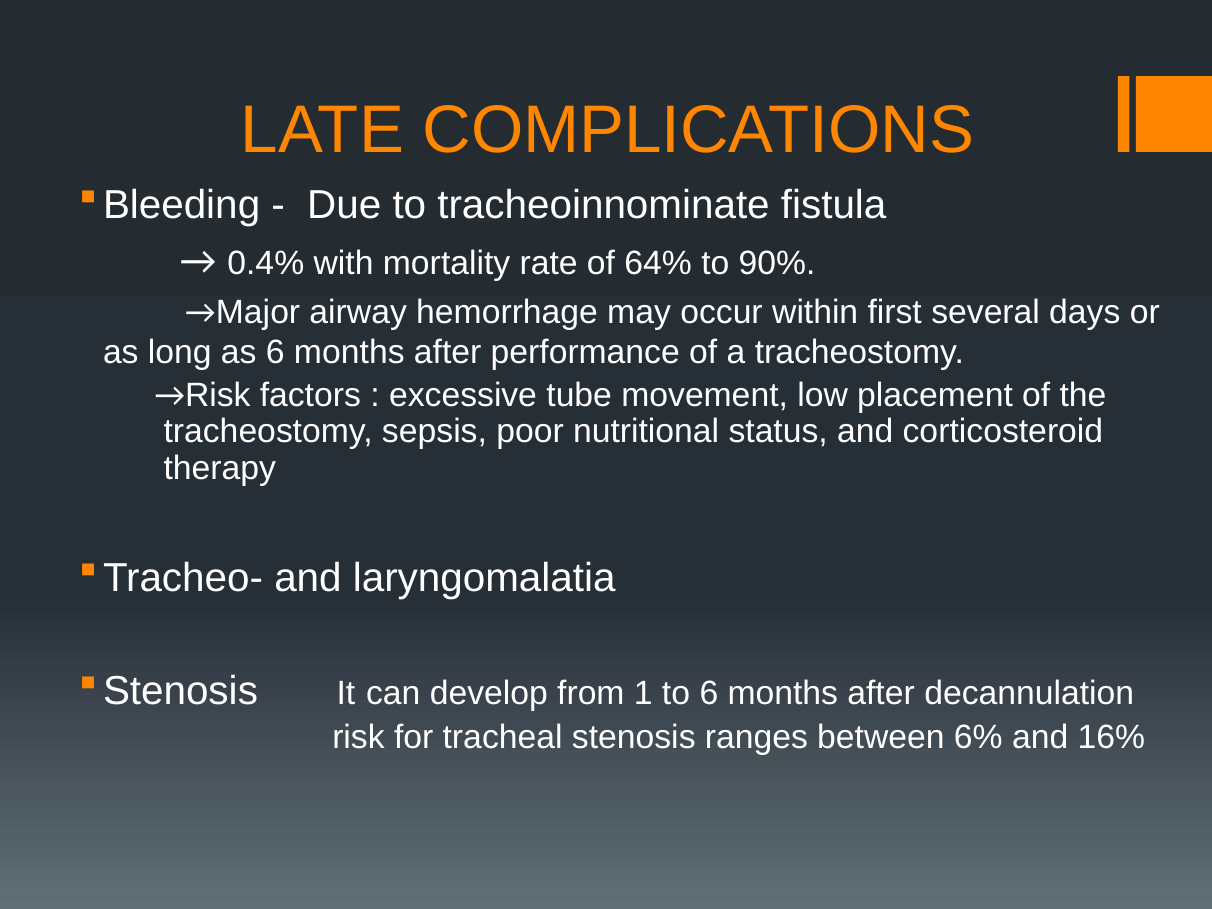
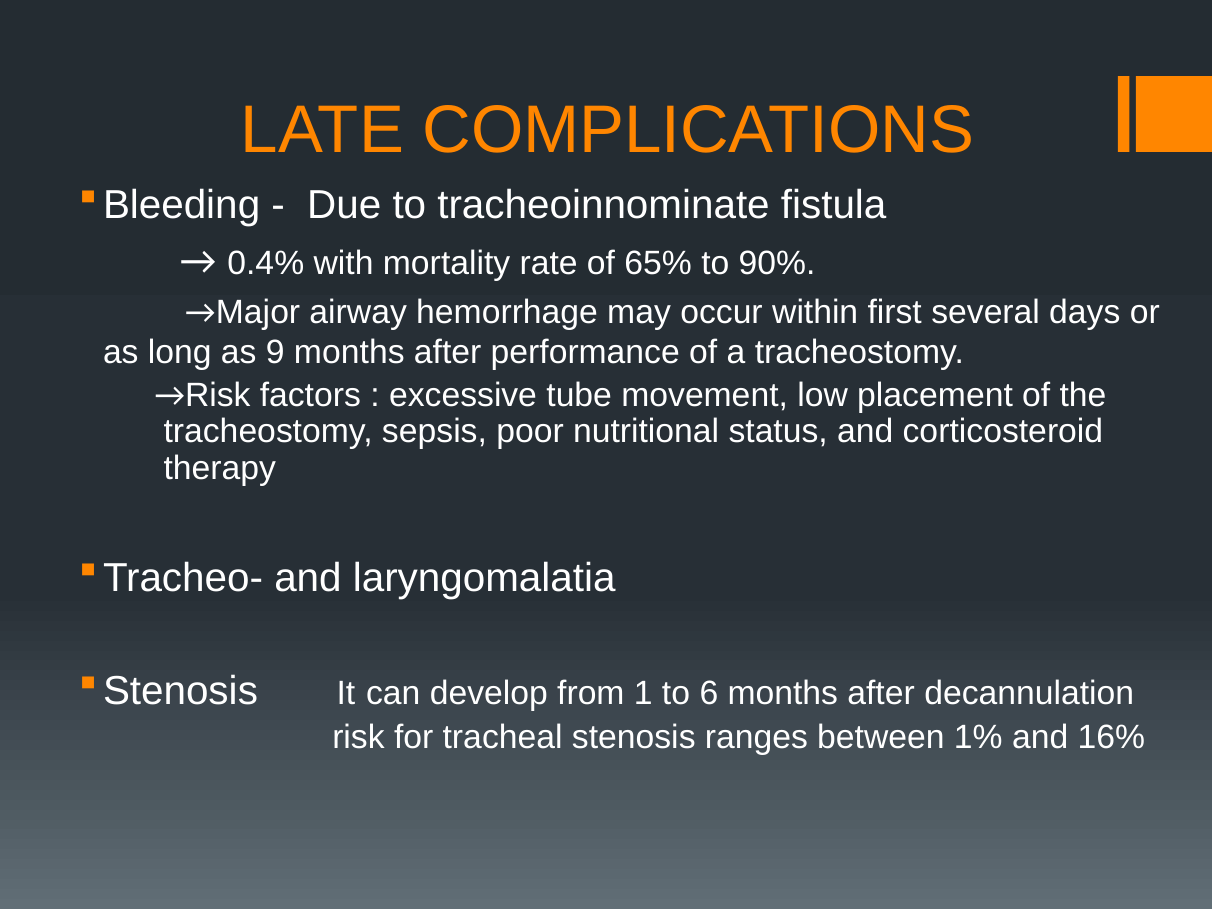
64%: 64% -> 65%
as 6: 6 -> 9
6%: 6% -> 1%
